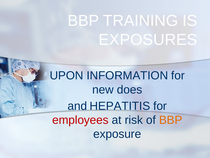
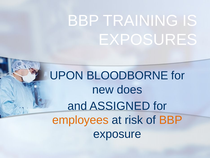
INFORMATION: INFORMATION -> BLOODBORNE
HEPATITIS: HEPATITIS -> ASSIGNED
employees colour: red -> orange
